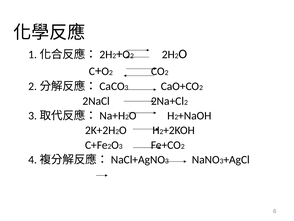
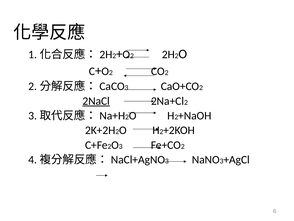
2NaCl underline: none -> present
